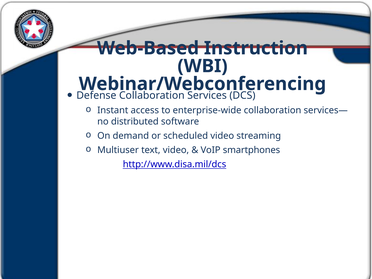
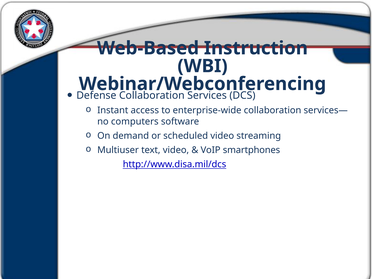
distributed: distributed -> computers
